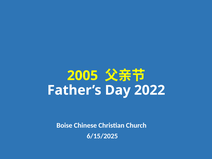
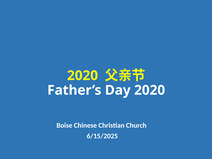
2005 at (83, 76): 2005 -> 2020
Day 2022: 2022 -> 2020
